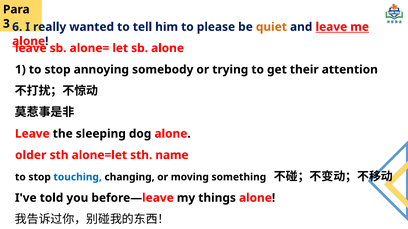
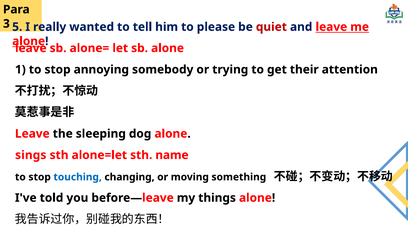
6: 6 -> 5
quiet colour: orange -> red
older: older -> sings
